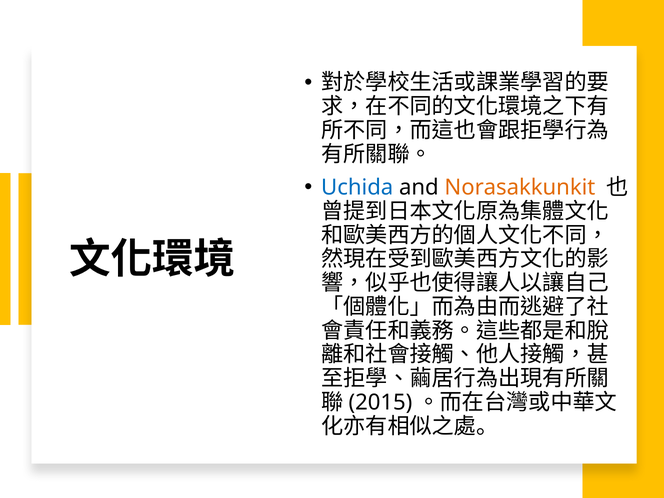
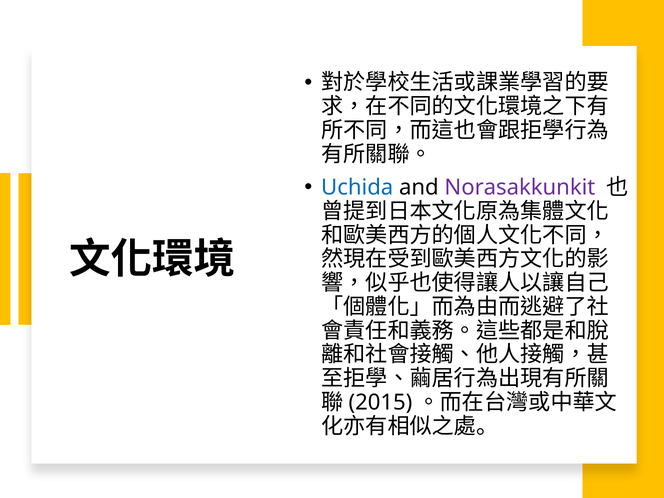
Norasakkunkit colour: orange -> purple
